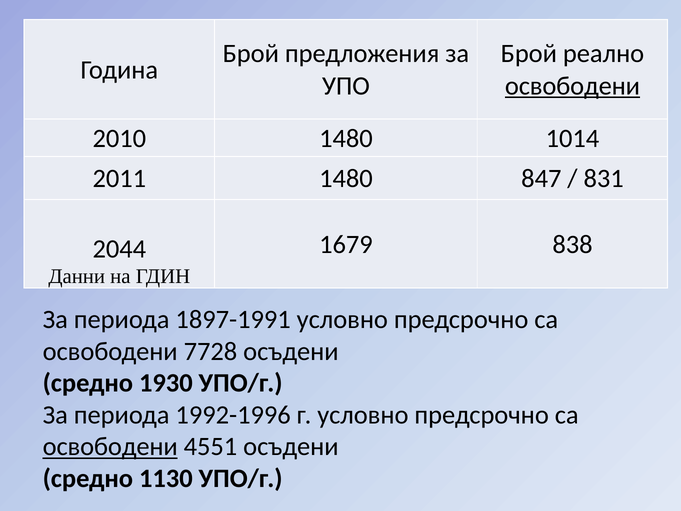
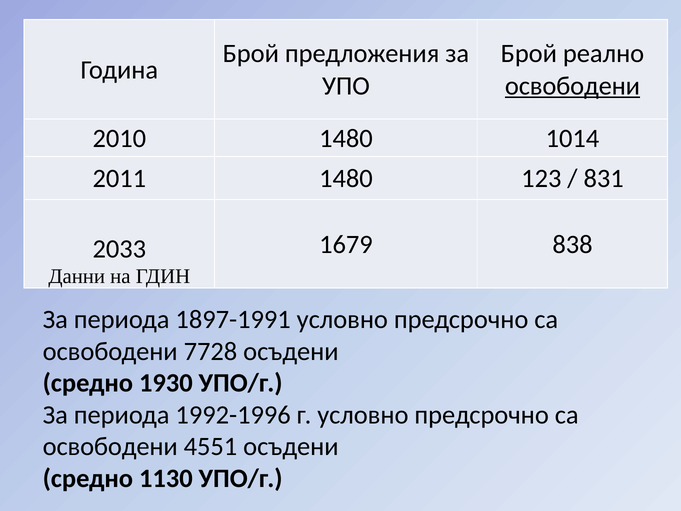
847: 847 -> 123
2044: 2044 -> 2033
освободени at (110, 447) underline: present -> none
